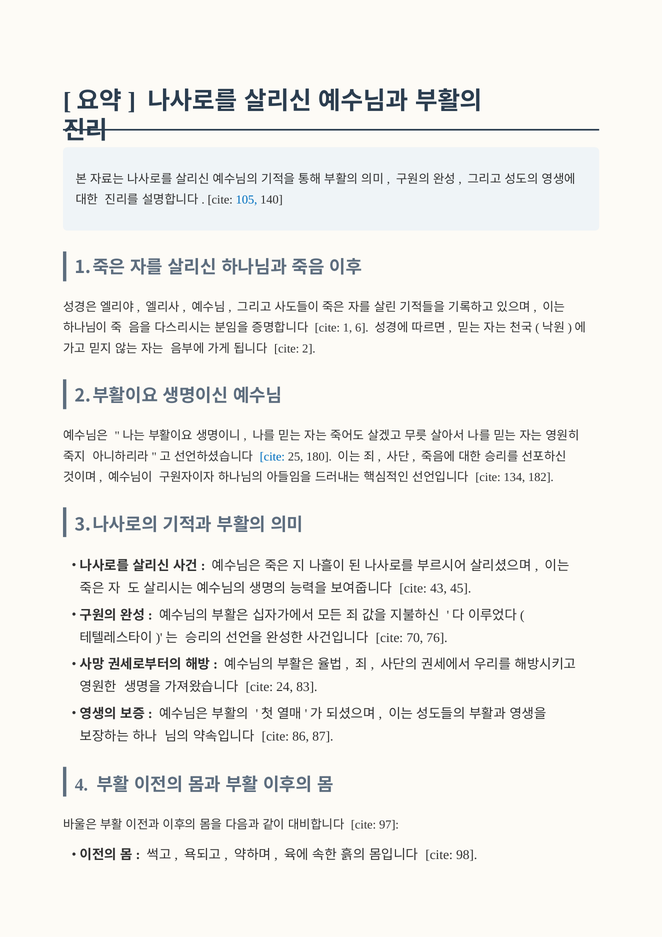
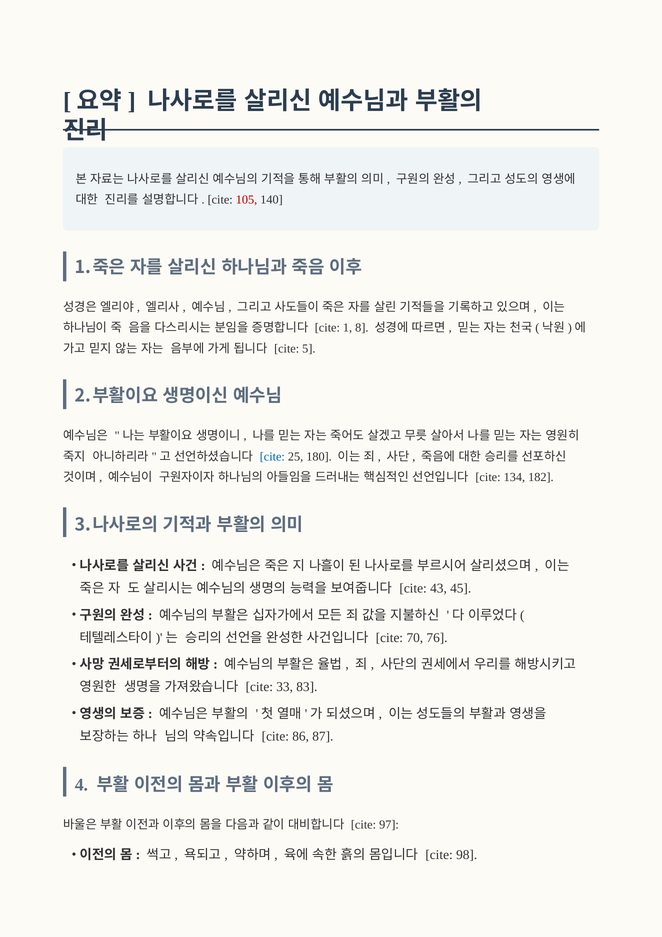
105 colour: blue -> red
6: 6 -> 8
2: 2 -> 5
24: 24 -> 33
